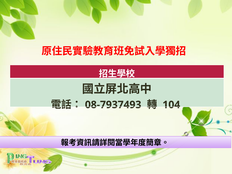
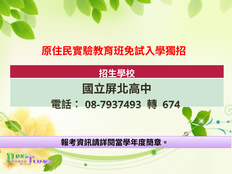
104: 104 -> 674
